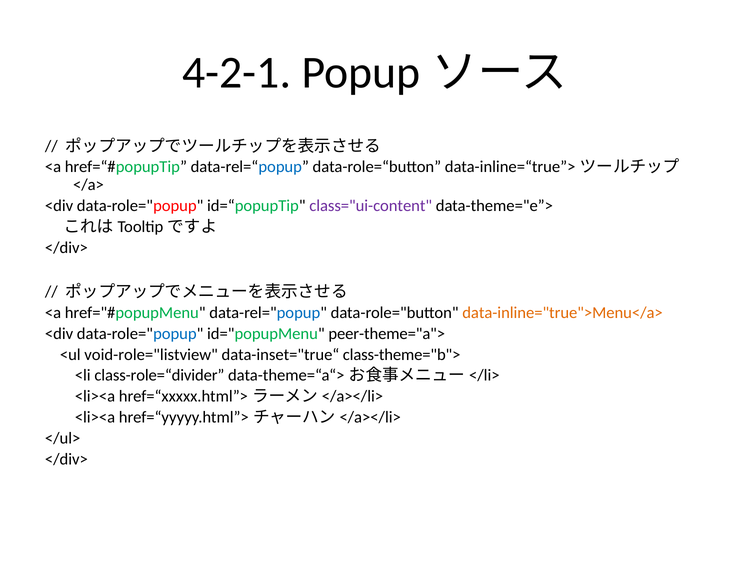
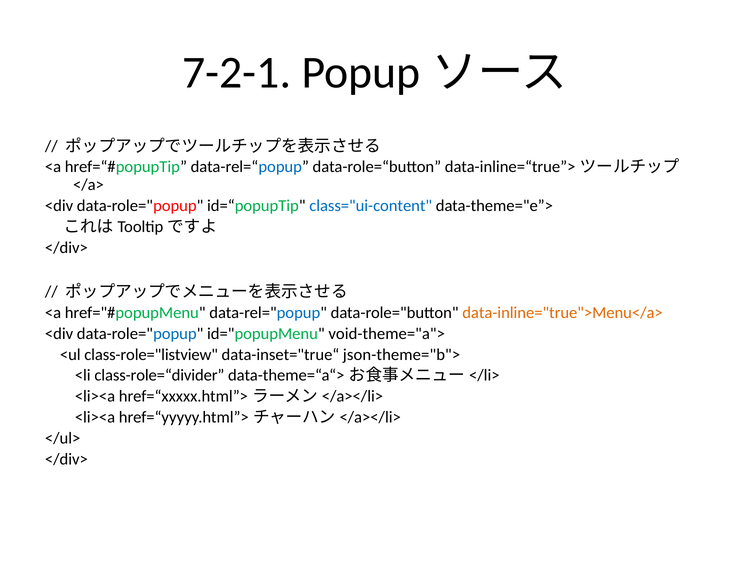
4-2-1: 4-2-1 -> 7-2-1
class="ui-content colour: purple -> blue
peer-theme="a">: peer-theme="a"> -> void-theme="a">
void-role="listview: void-role="listview -> class-role="listview
class-theme="b">: class-theme="b"> -> json-theme="b">
